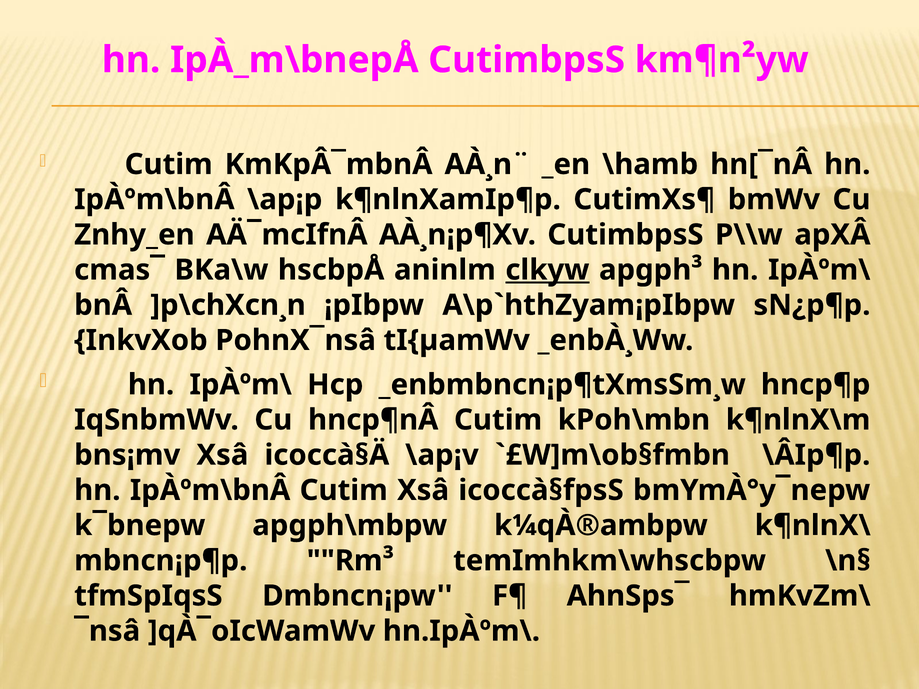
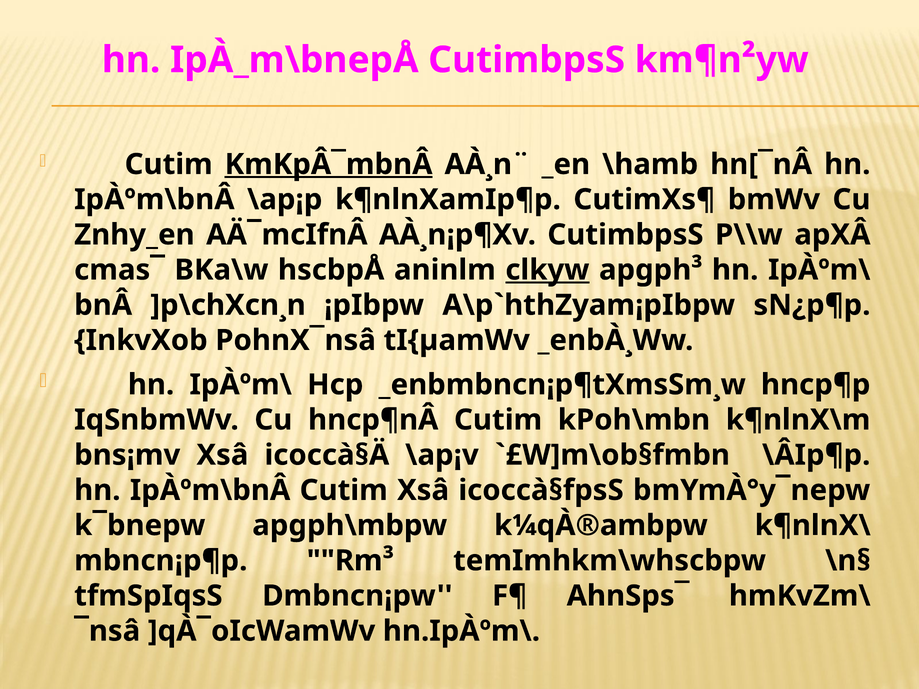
KmKpÂ¯mbnÂ underline: none -> present
